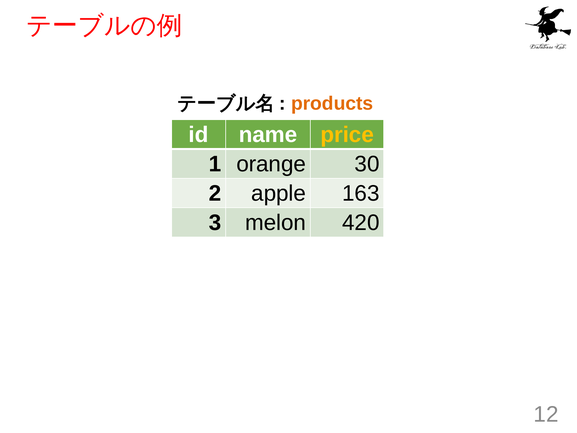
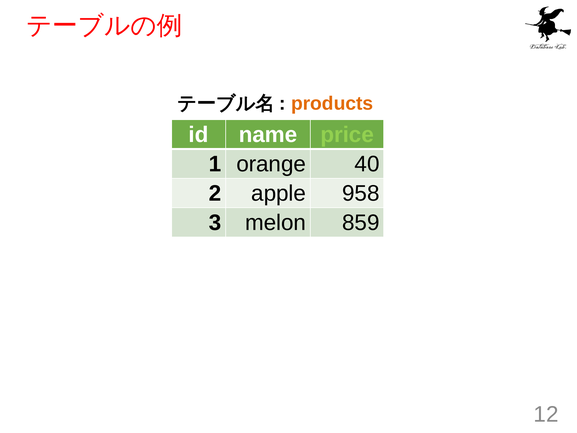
price colour: yellow -> light green
30: 30 -> 40
163: 163 -> 958
420: 420 -> 859
